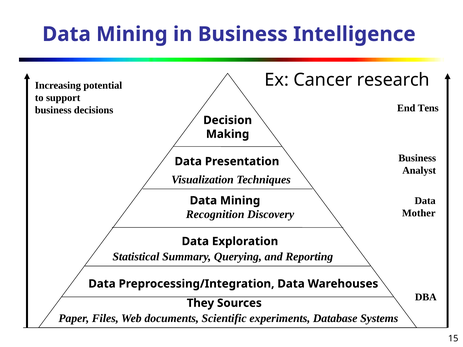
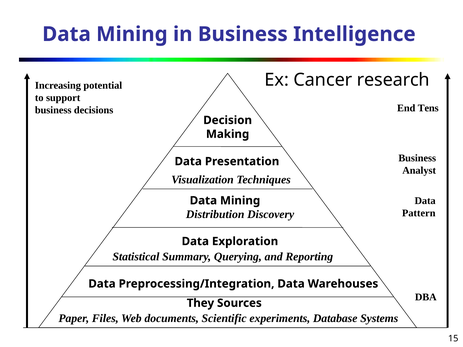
Mother: Mother -> Pattern
Recognition: Recognition -> Distribution
